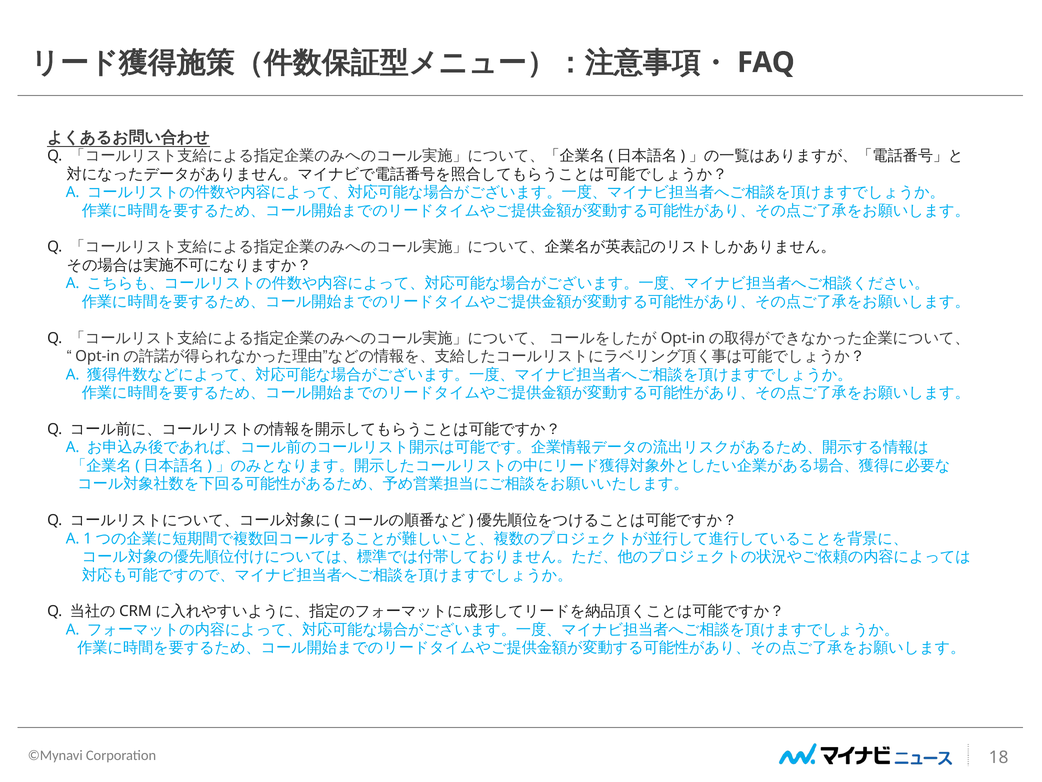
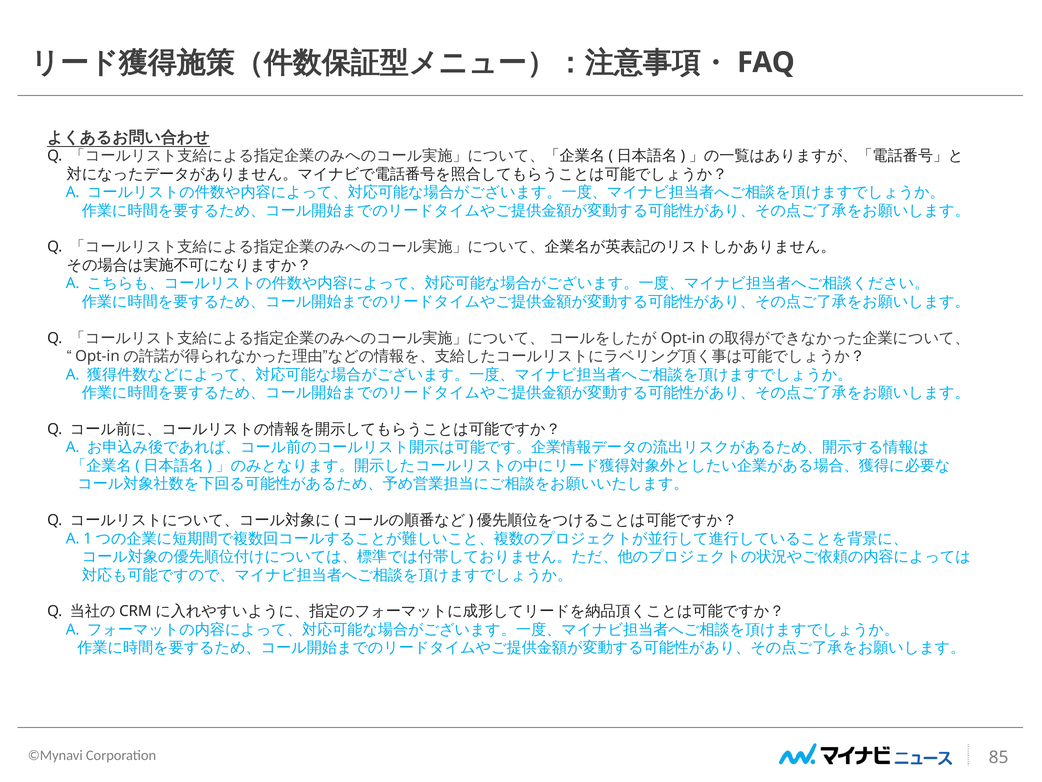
18: 18 -> 85
